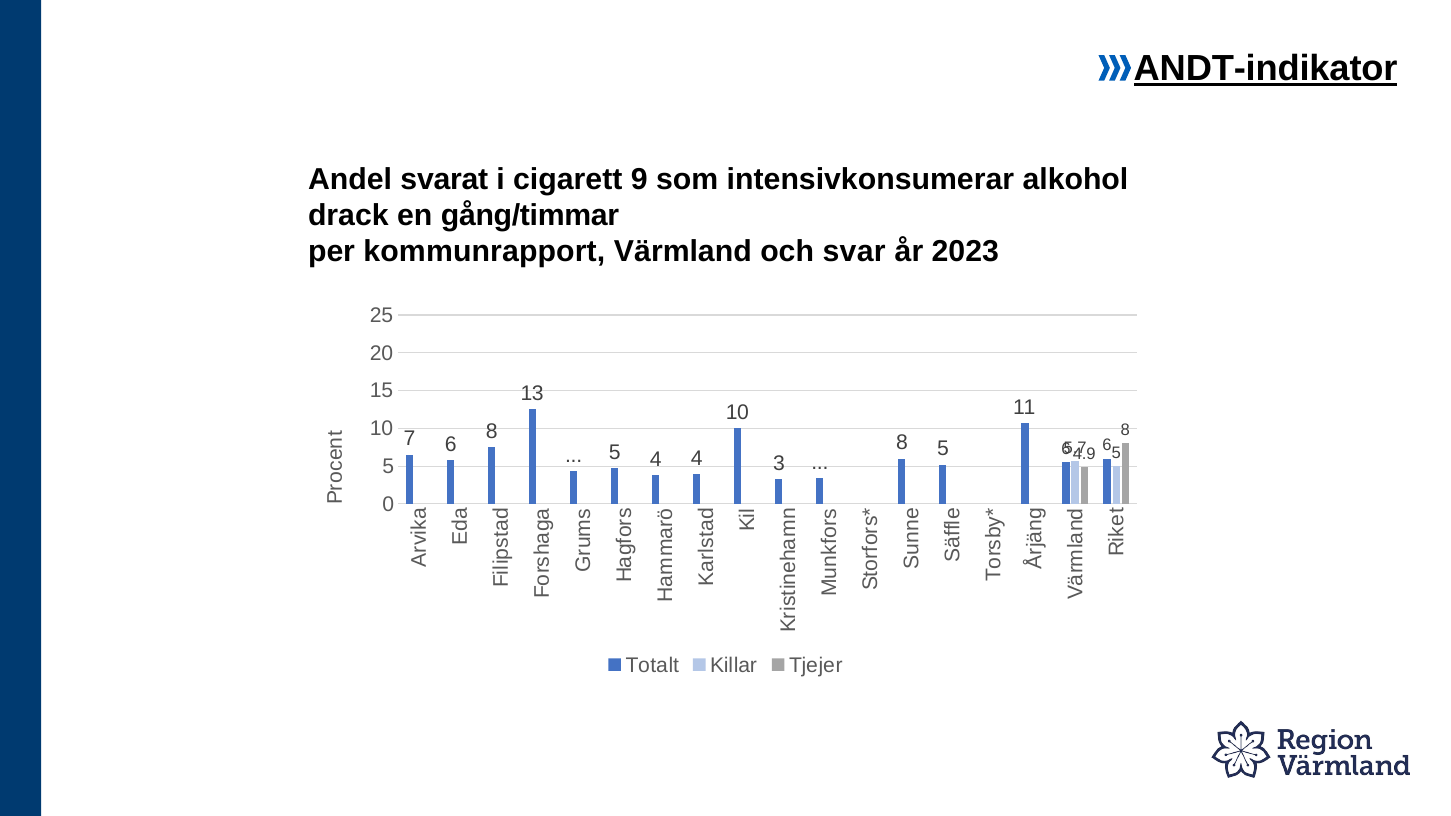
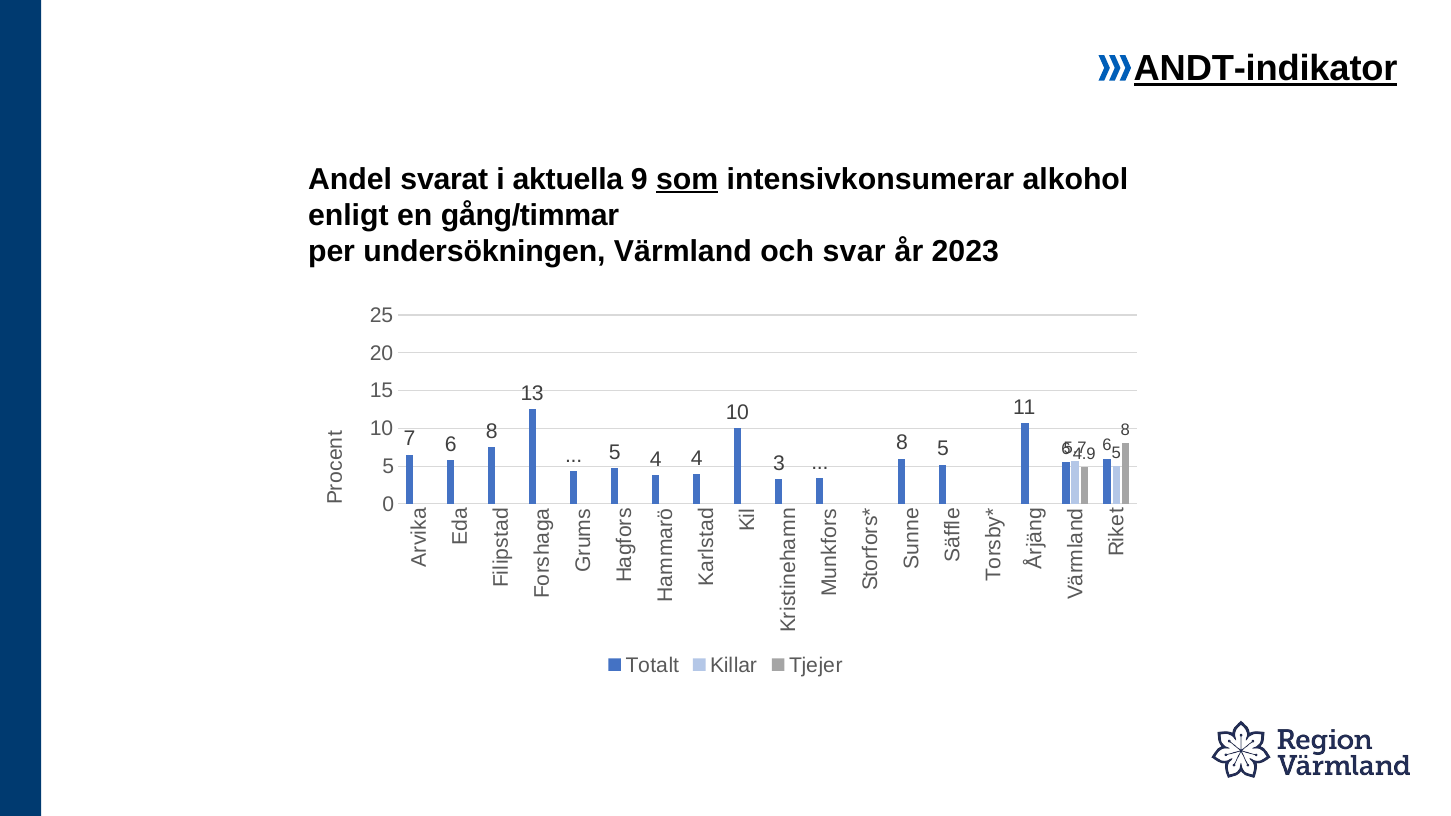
cigarett: cigarett -> aktuella
som underline: none -> present
drack: drack -> enligt
kommunrapport: kommunrapport -> undersökningen
